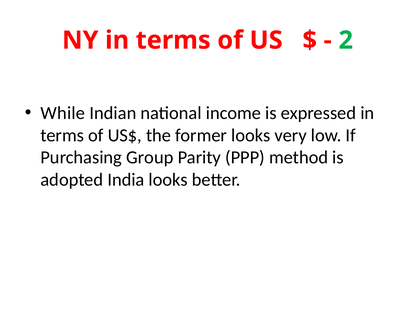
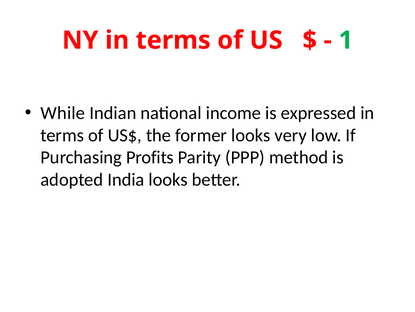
2: 2 -> 1
Group: Group -> Profits
